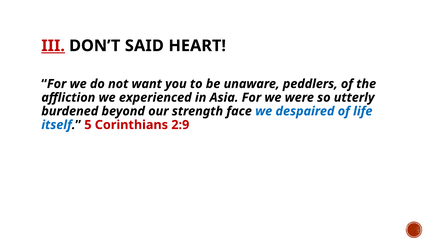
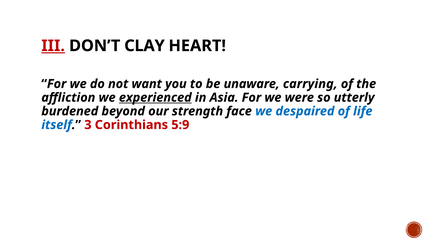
SAID: SAID -> CLAY
peddlers: peddlers -> carrying
experienced underline: none -> present
5: 5 -> 3
2:9: 2:9 -> 5:9
